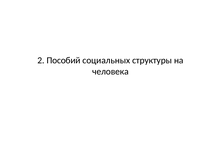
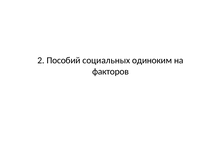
структуры: структуры -> одиноким
человека: человека -> факторов
